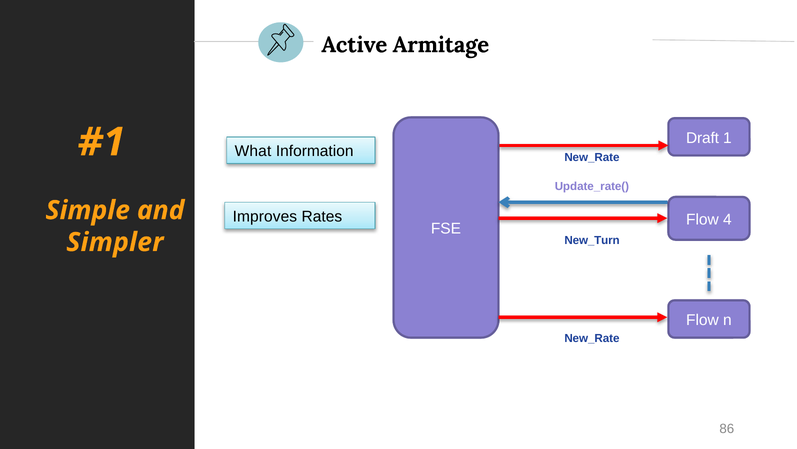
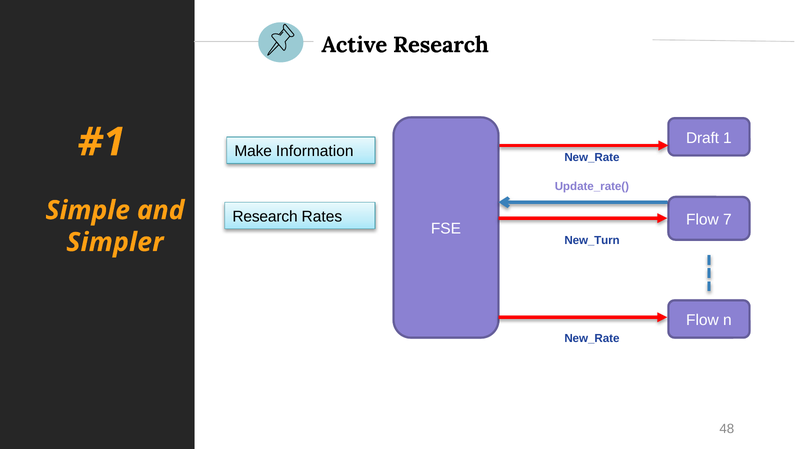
Active Armitage: Armitage -> Research
What: What -> Make
Improves at (265, 216): Improves -> Research
4: 4 -> 7
86: 86 -> 48
